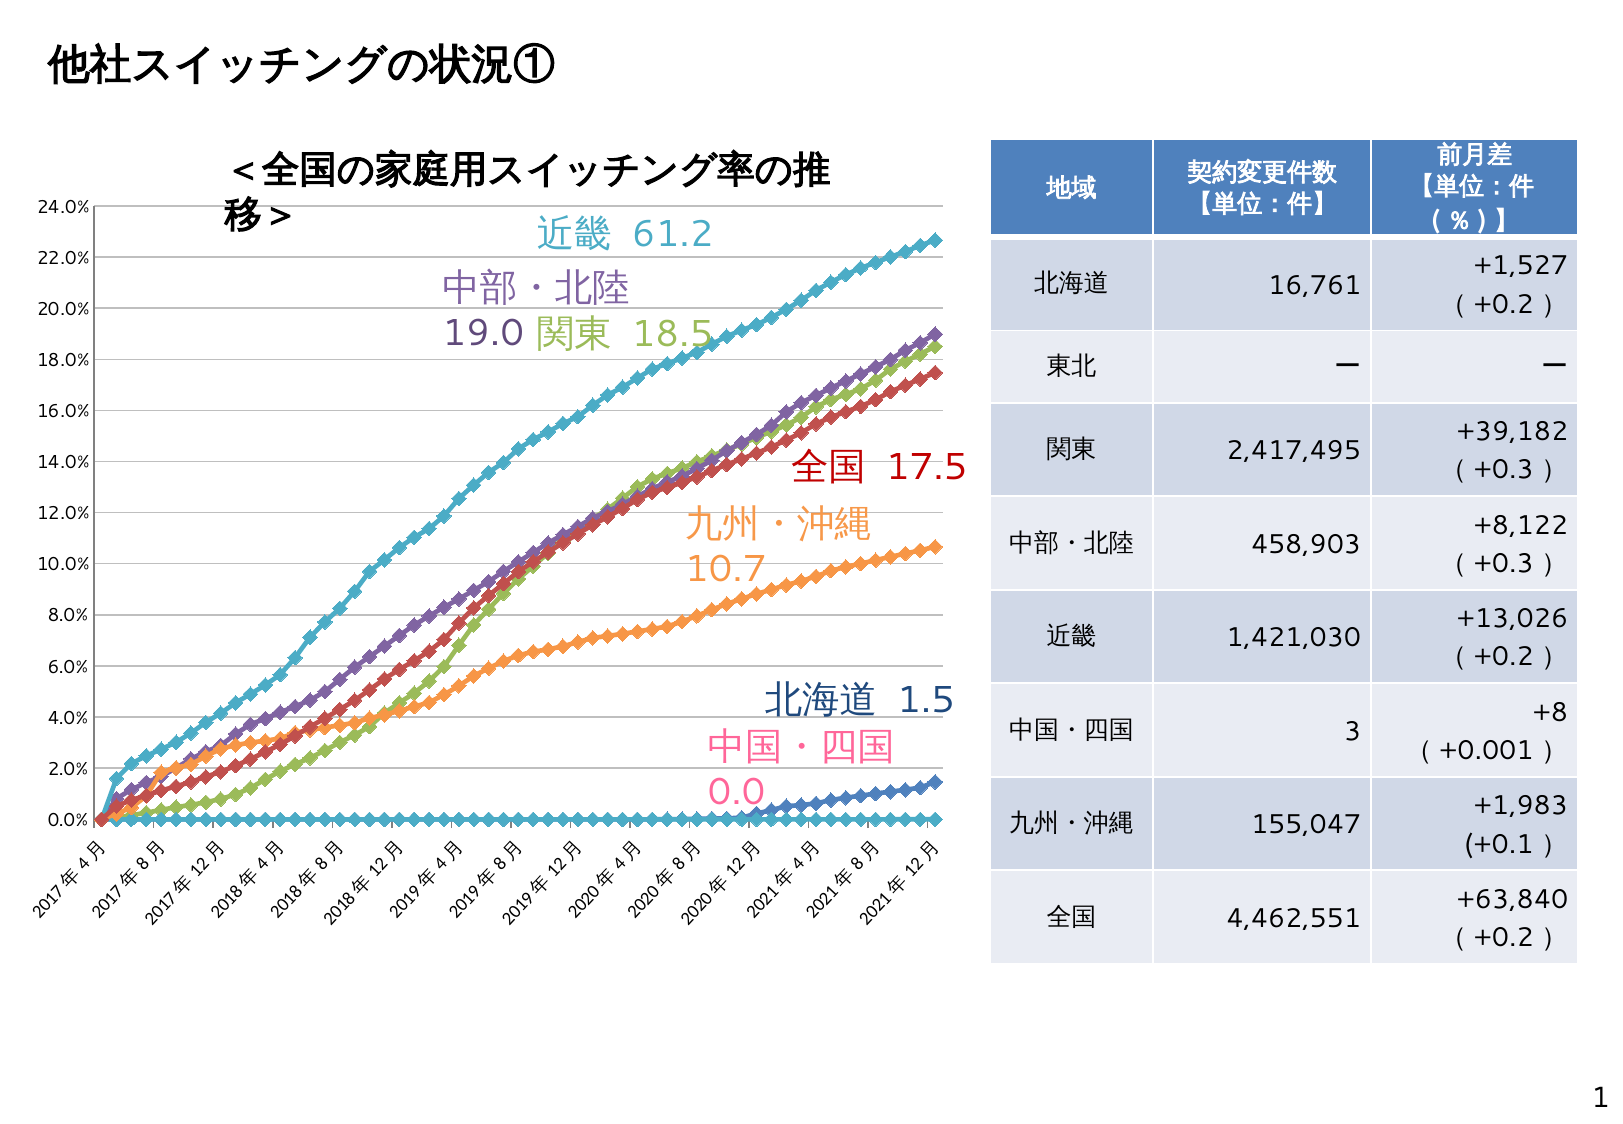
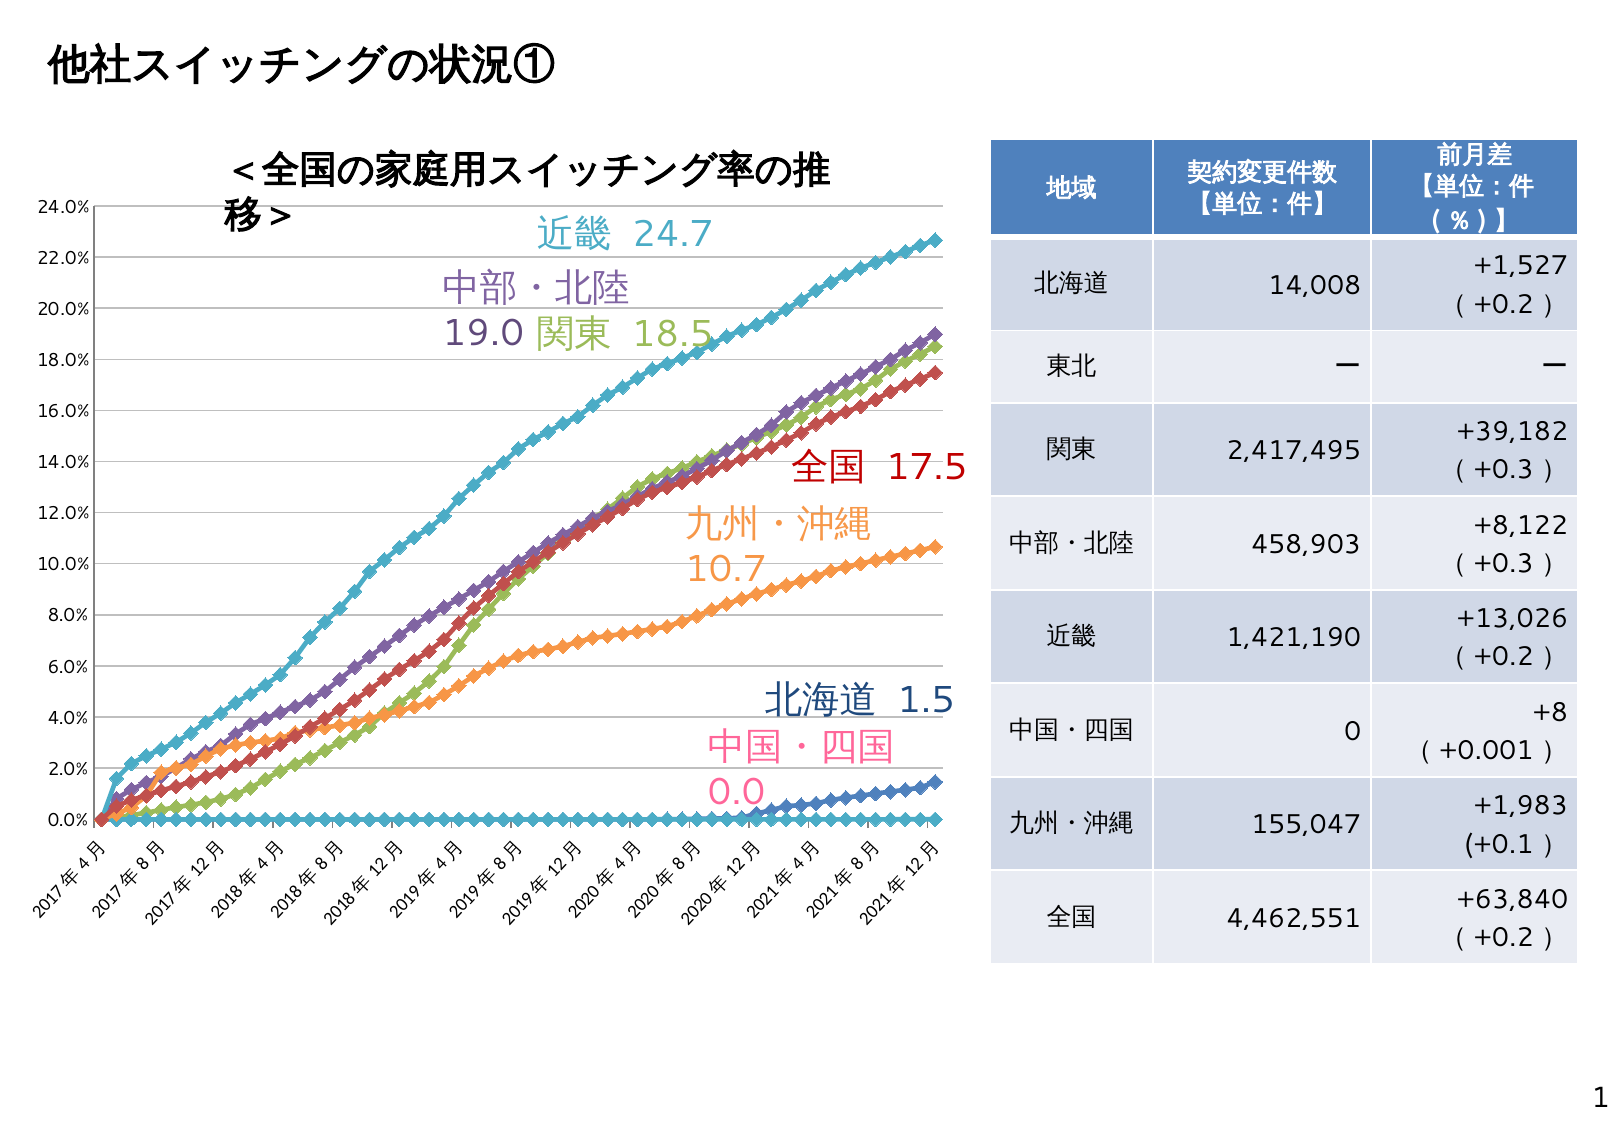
61.2: 61.2 -> 24.7
16,761: 16,761 -> 14,008
1,421,030: 1,421,030 -> 1,421,190
3 at (1353, 731): 3 -> 0
